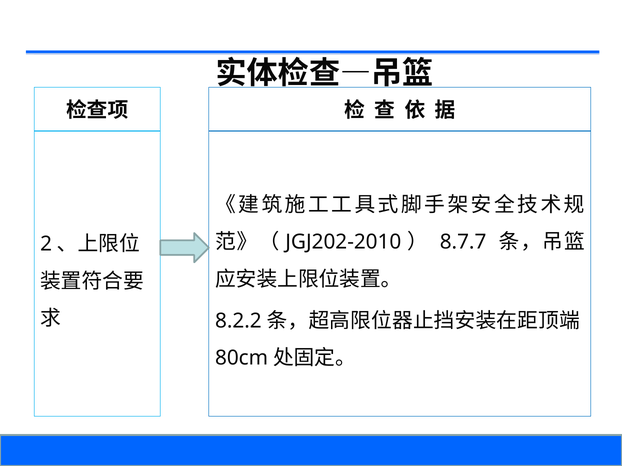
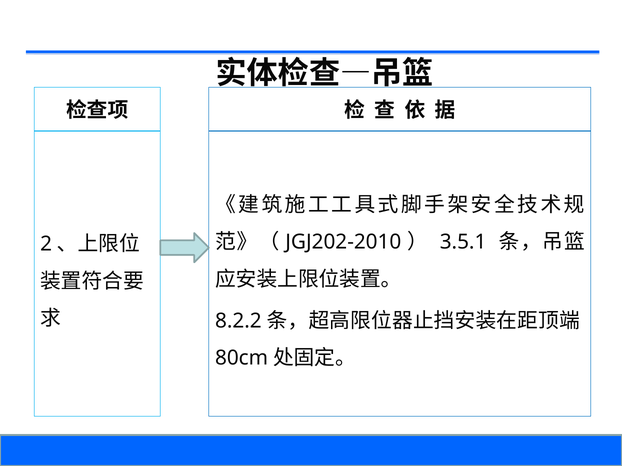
8.7.7: 8.7.7 -> 3.5.1
